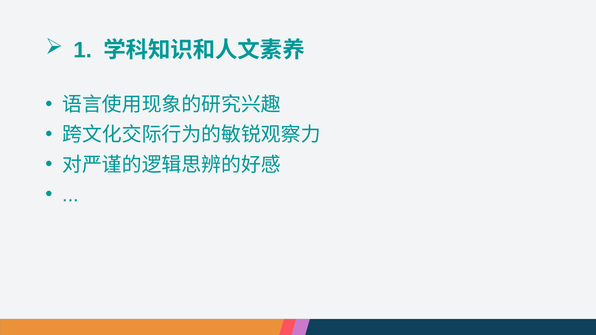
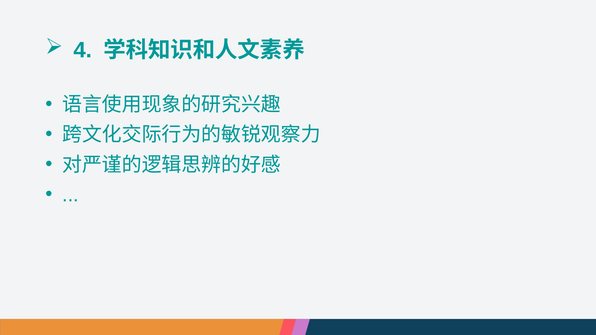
1: 1 -> 4
